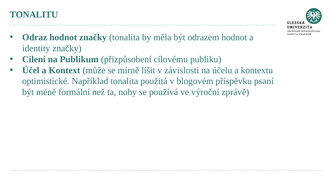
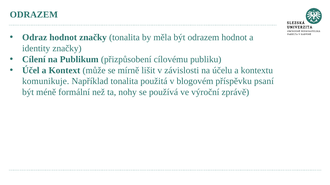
TONALITU at (34, 15): TONALITU -> ODRAZEM
optimistické: optimistické -> komunikuje
